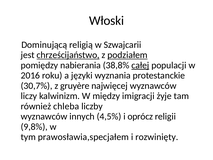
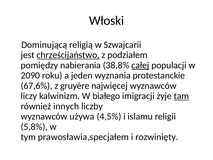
podziałem underline: present -> none
2016: 2016 -> 2090
języki: języki -> jeden
30,7%: 30,7% -> 67,6%
między: między -> białego
tam underline: none -> present
chleba: chleba -> innych
innych: innych -> używa
oprócz: oprócz -> islamu
9,8%: 9,8% -> 5,8%
